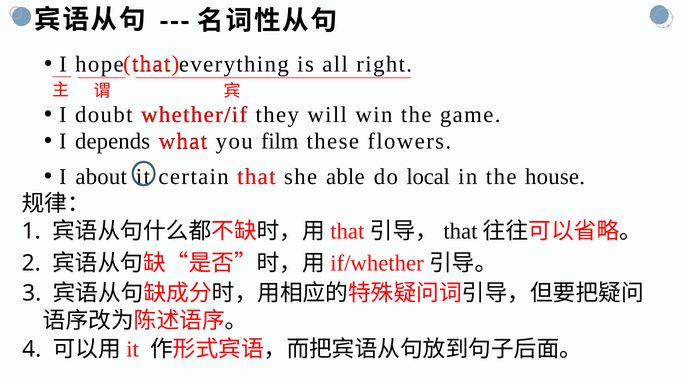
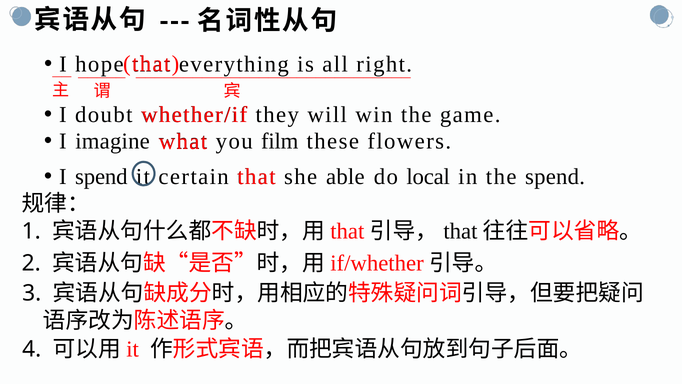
depends: depends -> imagine
I about: about -> spend
the house: house -> spend
